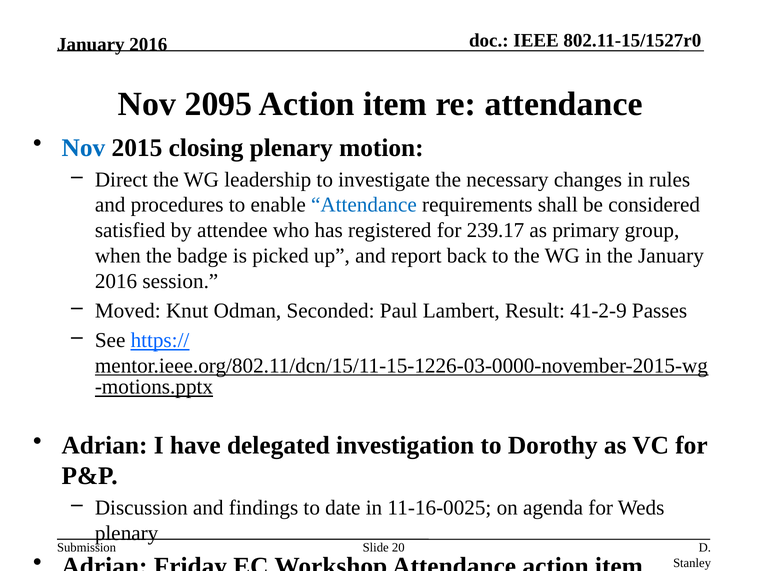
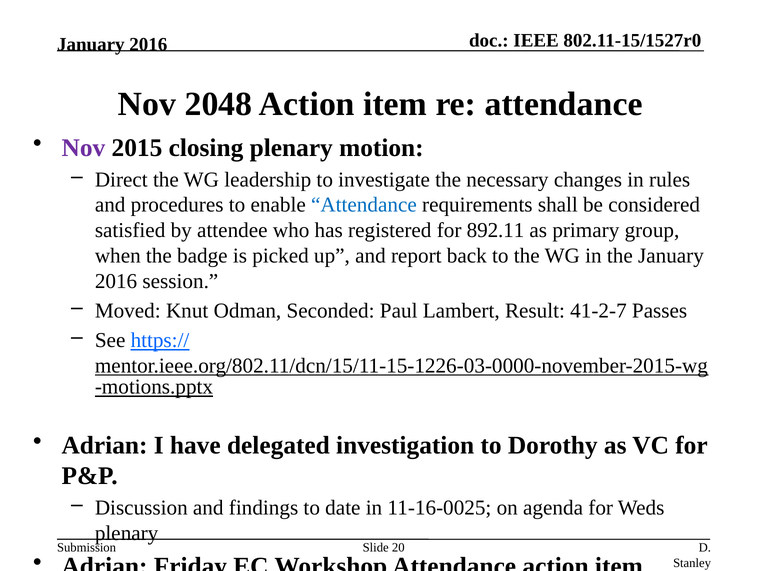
2095: 2095 -> 2048
Nov at (83, 148) colour: blue -> purple
239.17: 239.17 -> 892.11
41-2-9: 41-2-9 -> 41-2-7
